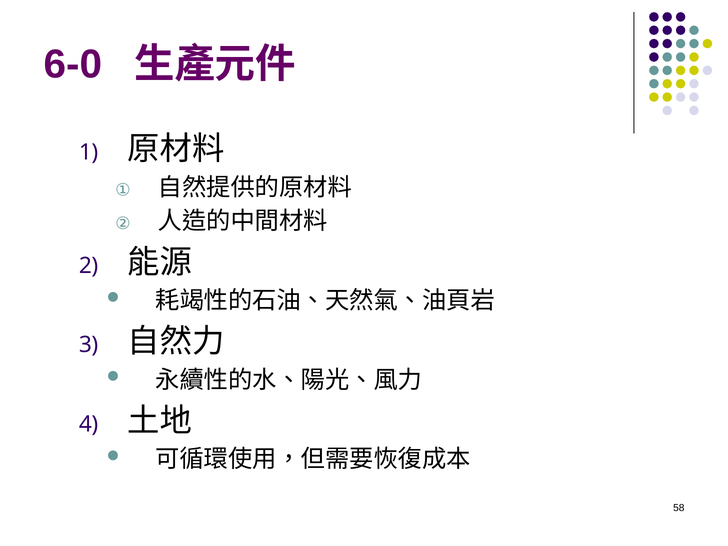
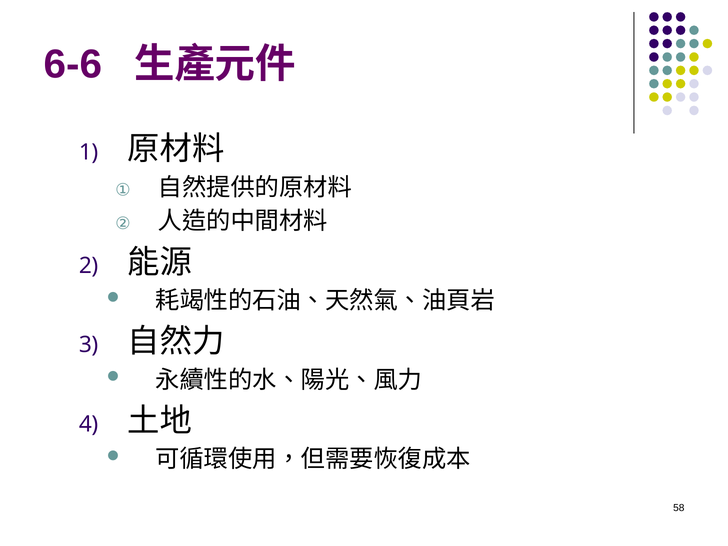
6-0: 6-0 -> 6-6
